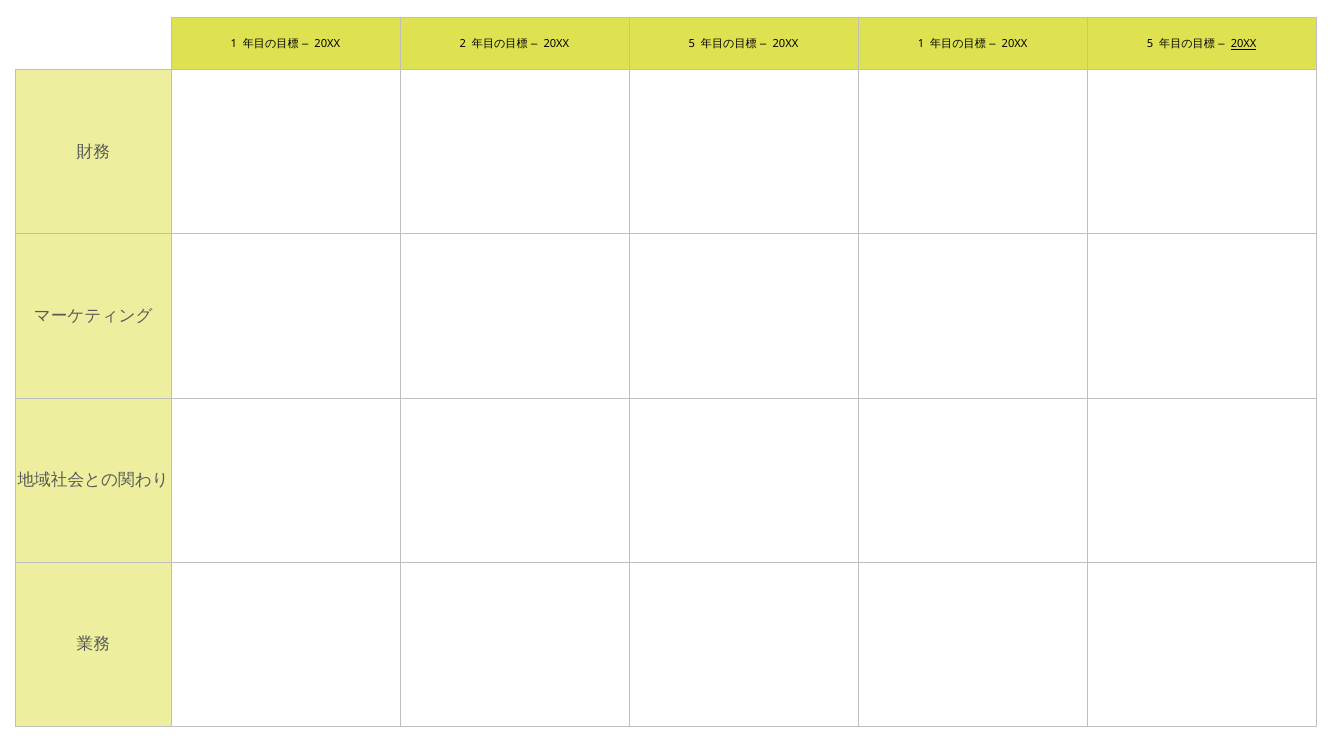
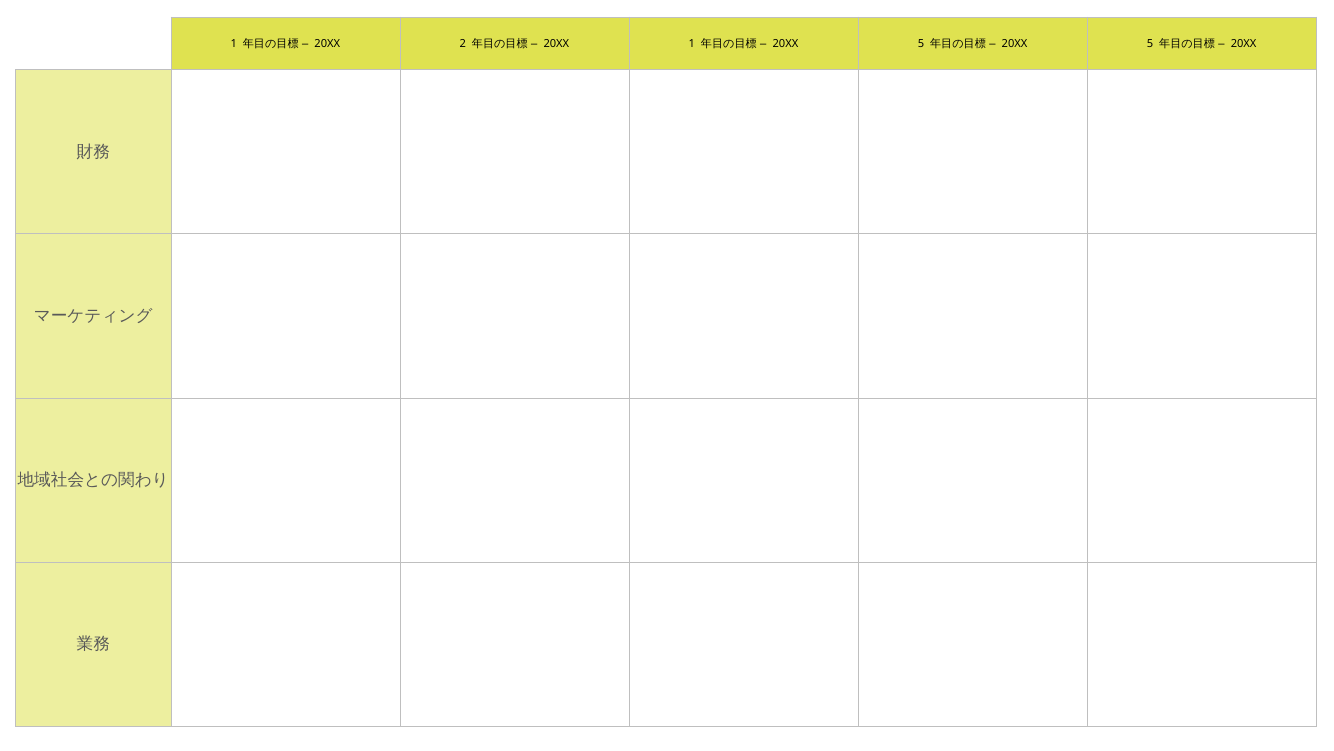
5 at (692, 44): 5 -> 1
1 at (921, 44): 1 -> 5
20XX at (1244, 44) underline: present -> none
